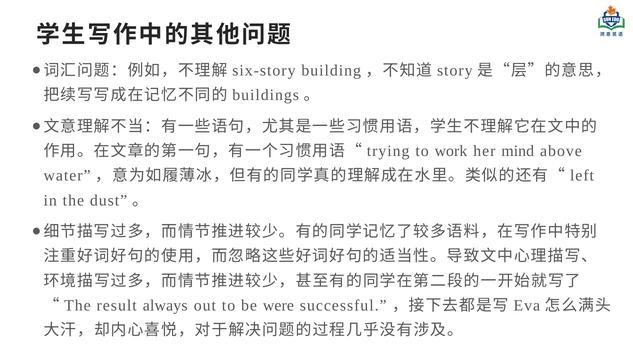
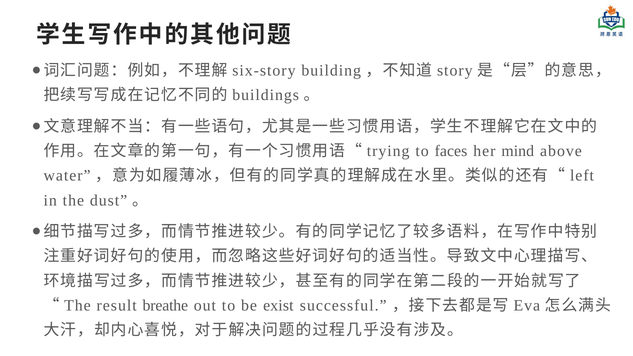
work: work -> faces
always: always -> breathe
were: were -> exist
